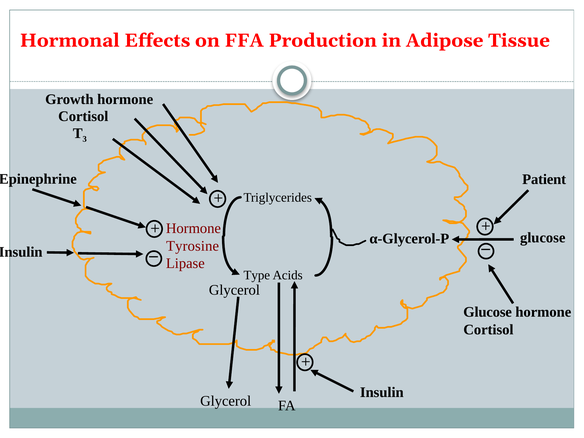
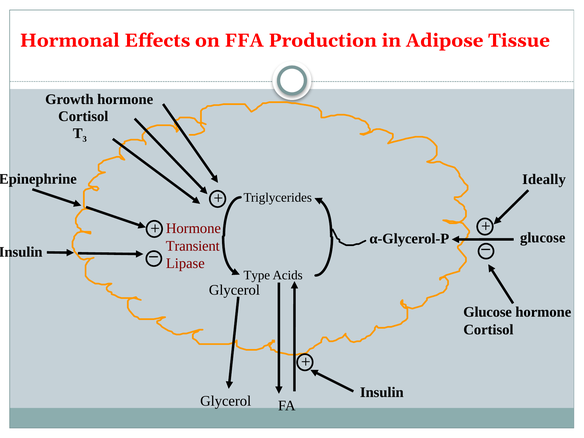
Patient: Patient -> Ideally
Tyrosine: Tyrosine -> Transient
